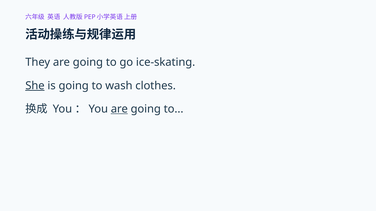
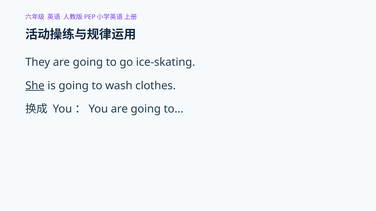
are at (119, 109) underline: present -> none
